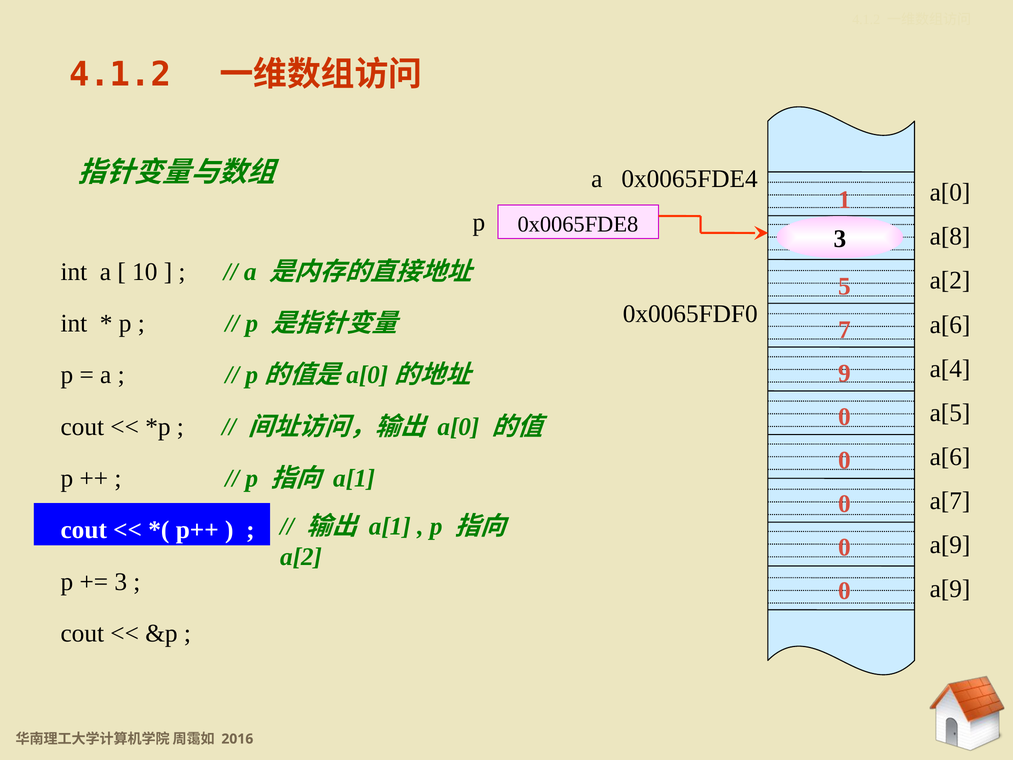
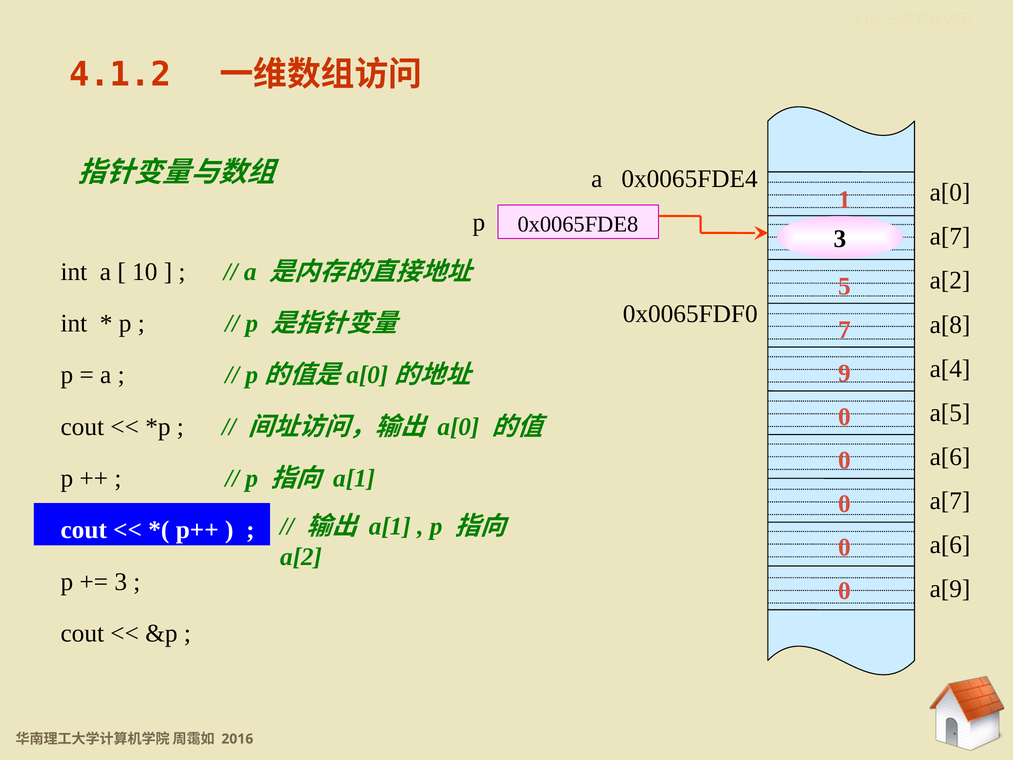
a[8 at (950, 236): a[8 -> a[7
a[6 at (950, 325): a[6 -> a[8
a[9 at (950, 545): a[9 -> a[6
